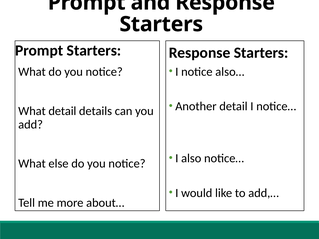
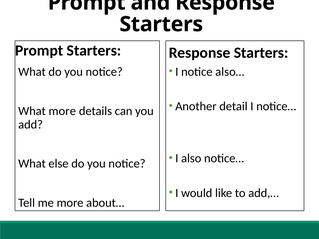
What detail: detail -> more
